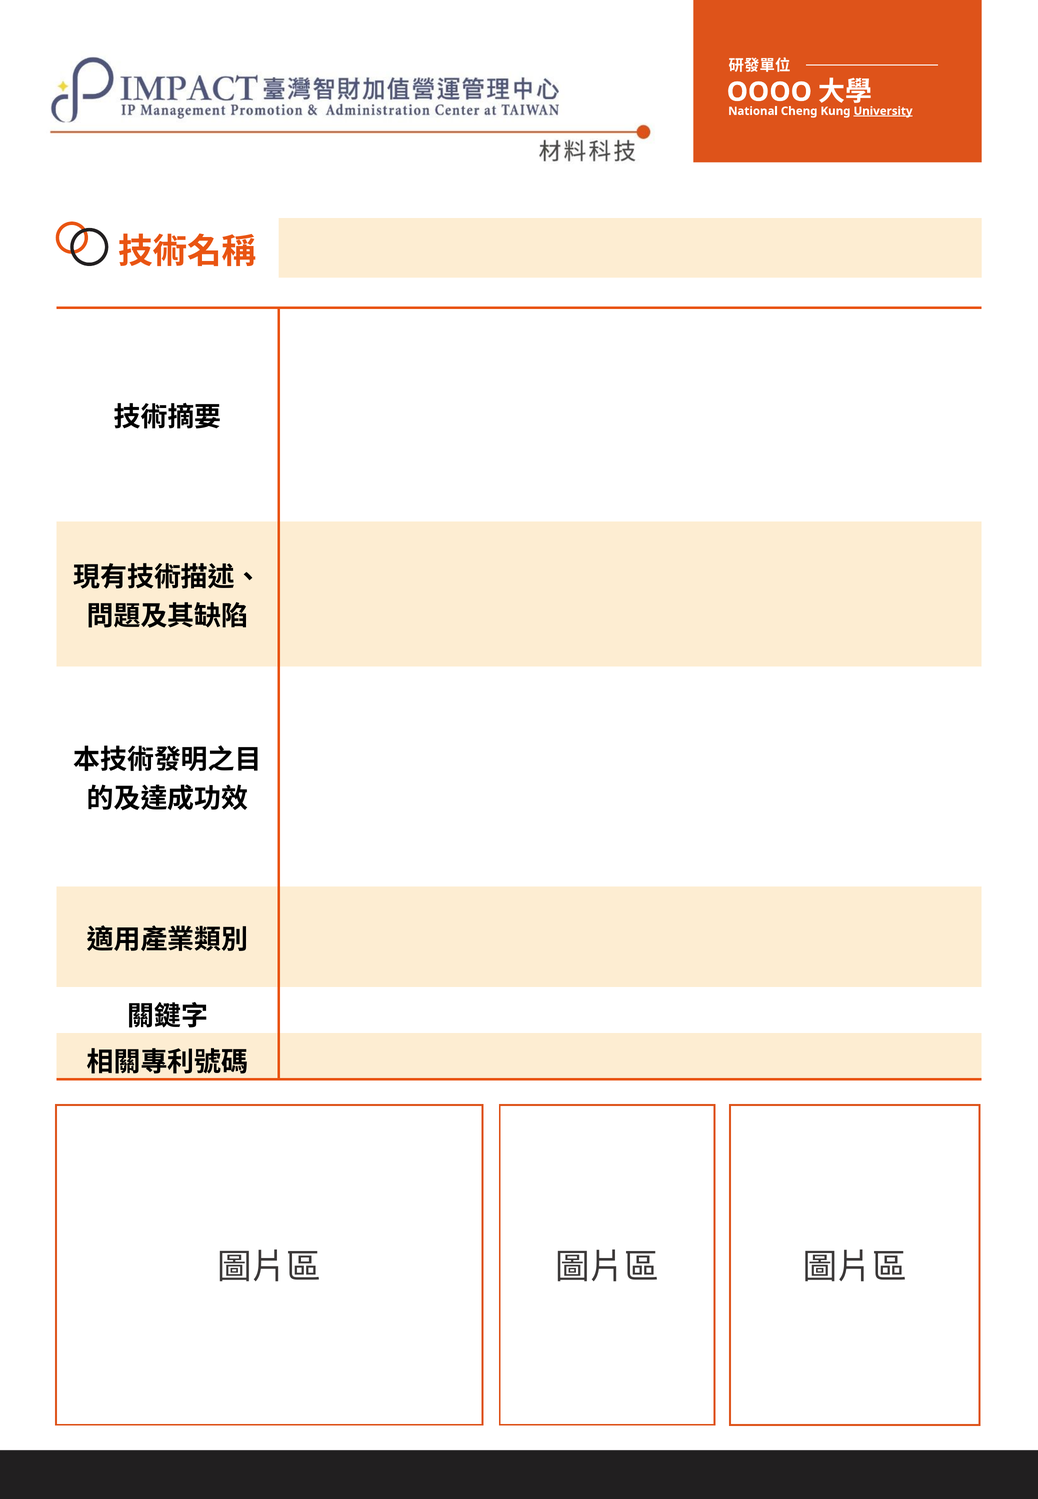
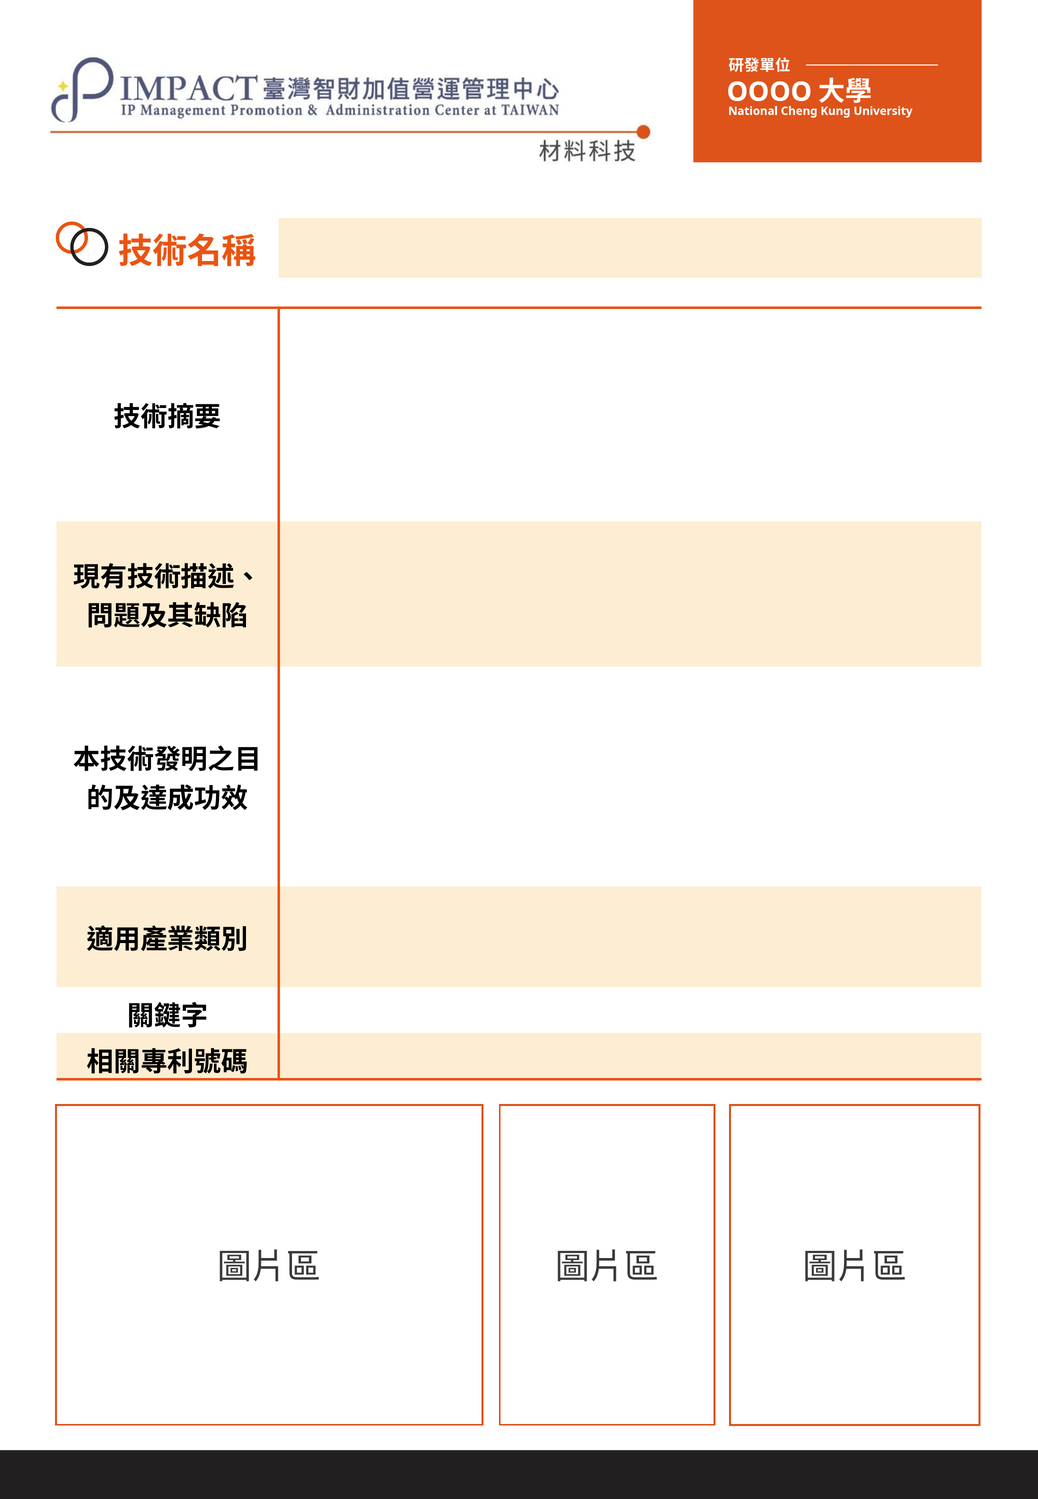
University underline: present -> none
